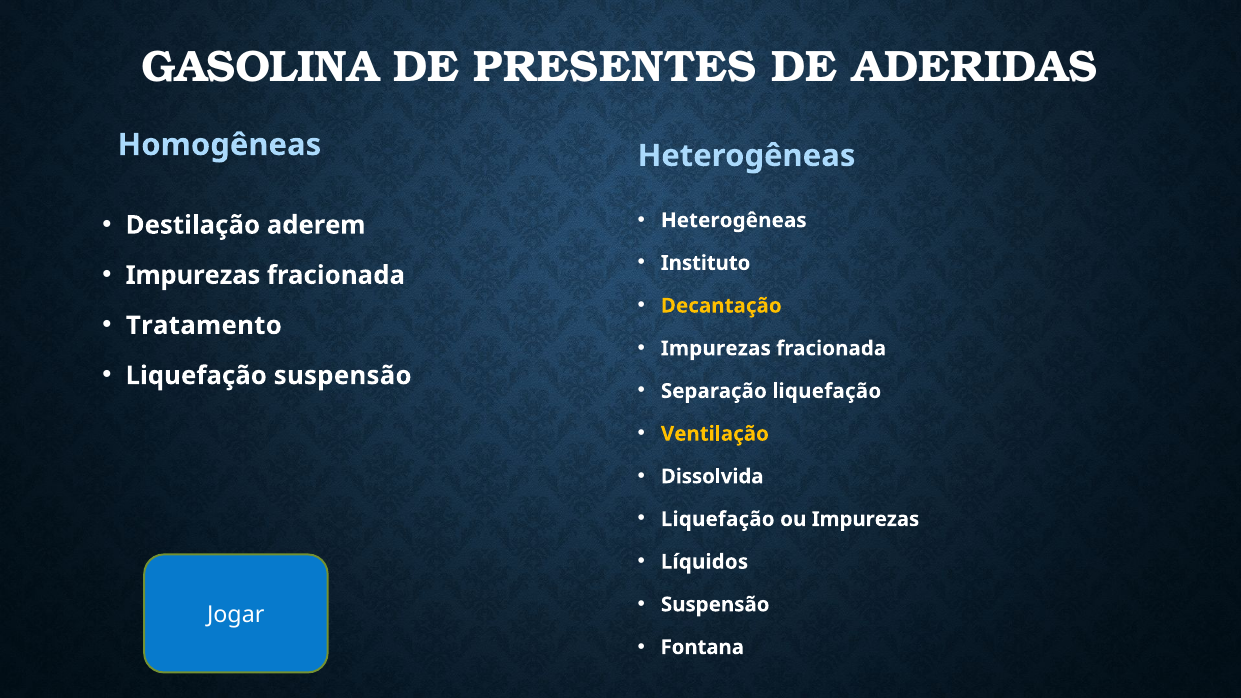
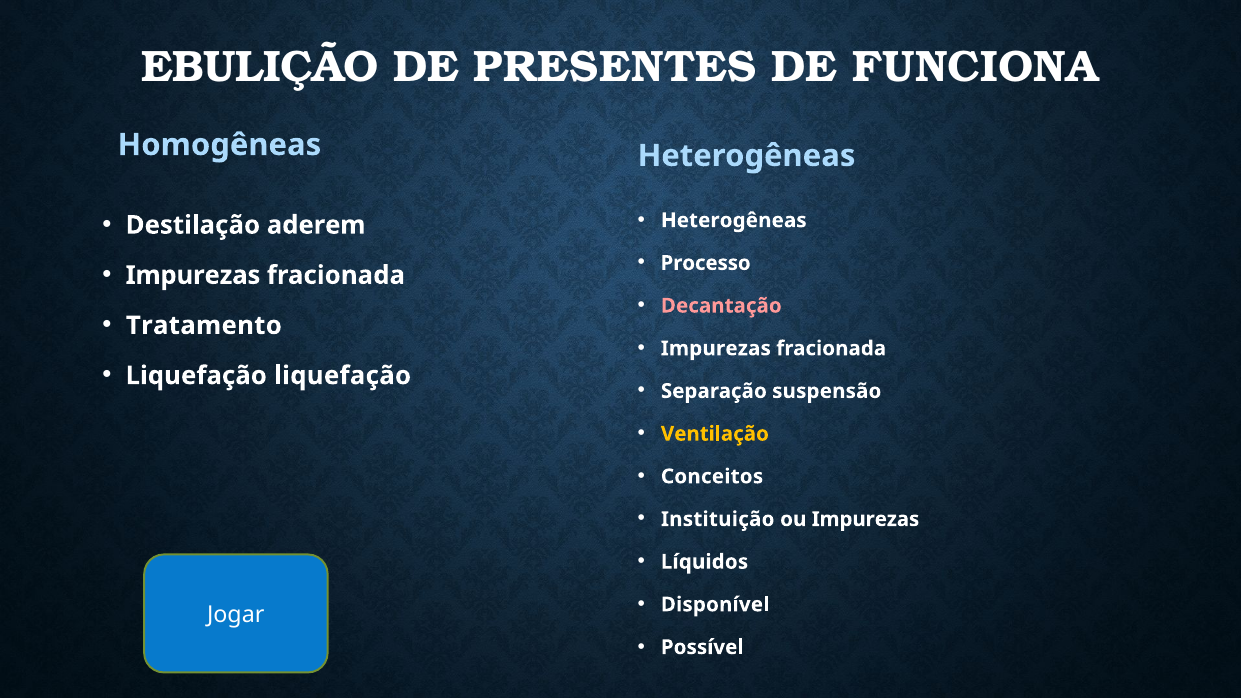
GASOLINA: GASOLINA -> EBULIÇÃO
ADERIDAS: ADERIDAS -> FUNCIONA
Instituto: Instituto -> Processo
Decantação colour: yellow -> pink
Liquefação suspensão: suspensão -> liquefação
Separação liquefação: liquefação -> suspensão
Dissolvida: Dissolvida -> Conceitos
Liquefação at (718, 519): Liquefação -> Instituição
Suspensão at (715, 605): Suspensão -> Disponível
Fontana: Fontana -> Possível
